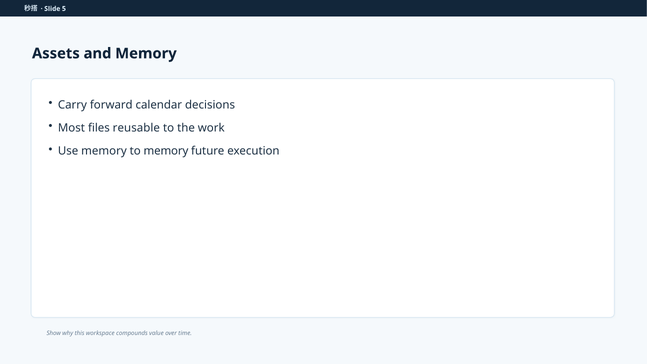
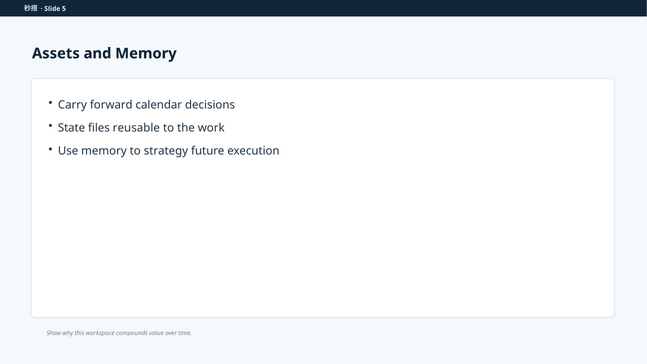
Most: Most -> State
to memory: memory -> strategy
